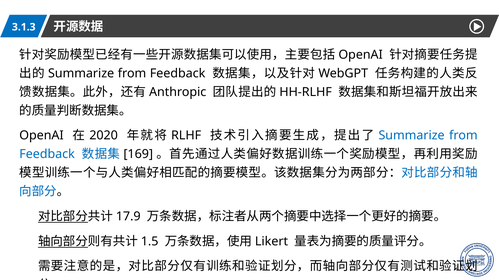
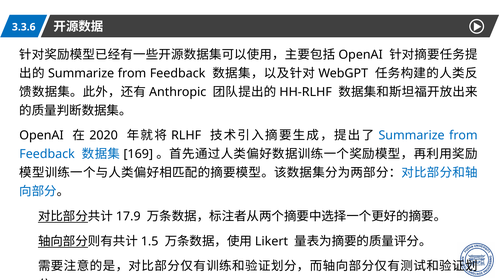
3.1.3: 3.1.3 -> 3.3.6
